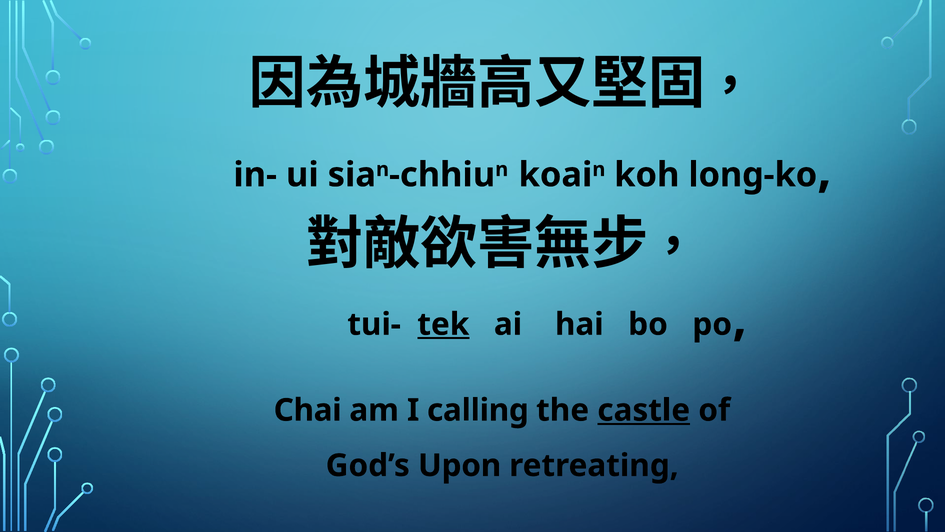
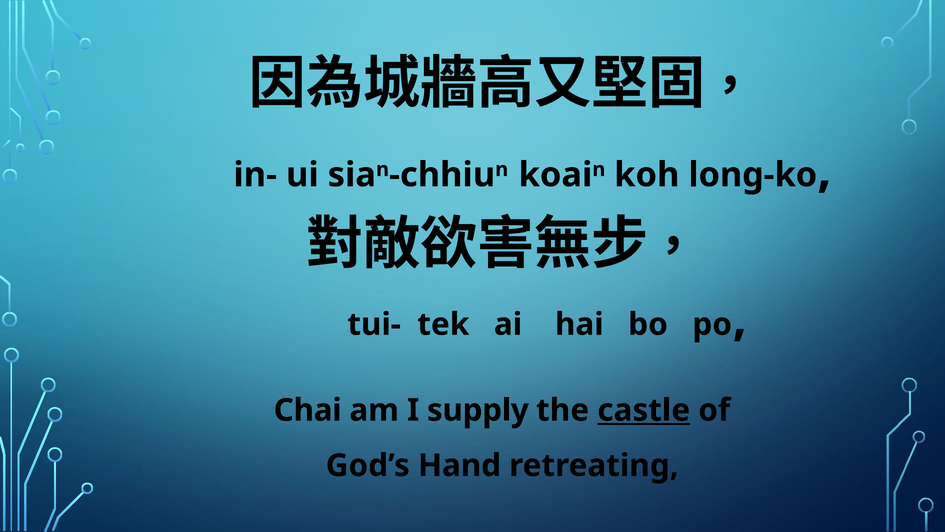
tek underline: present -> none
calling: calling -> supply
Upon: Upon -> Hand
